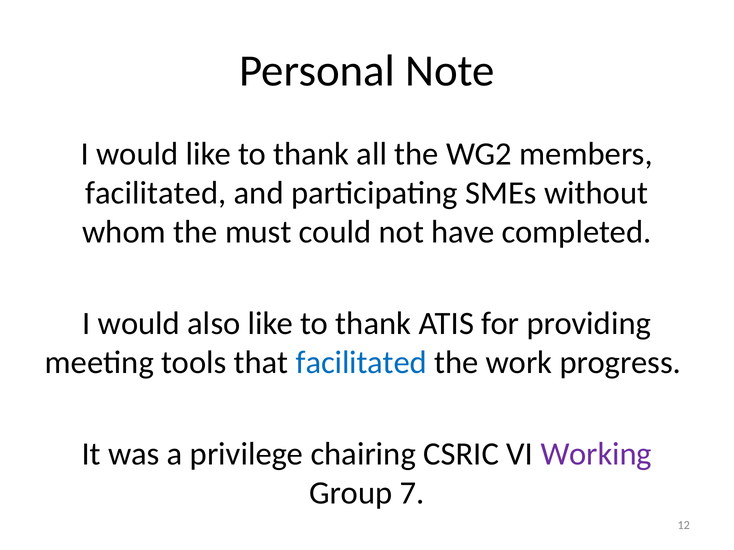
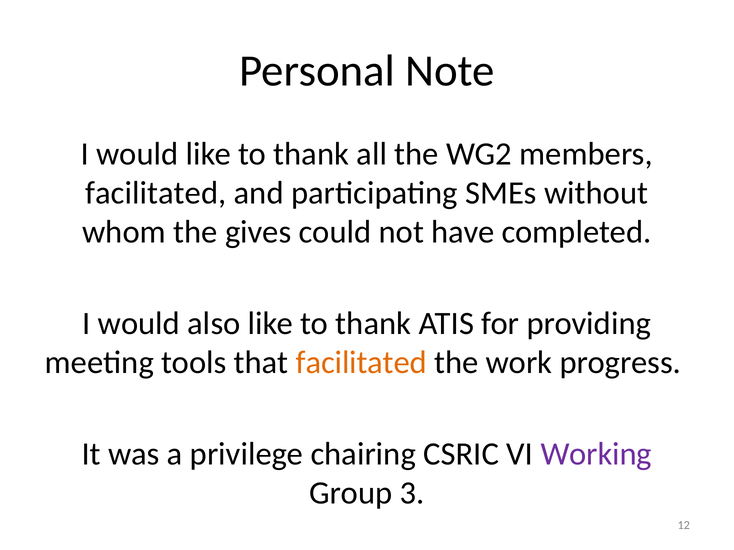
must: must -> gives
facilitated at (361, 363) colour: blue -> orange
7: 7 -> 3
